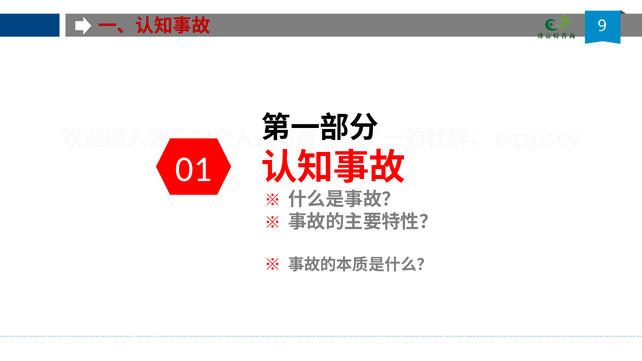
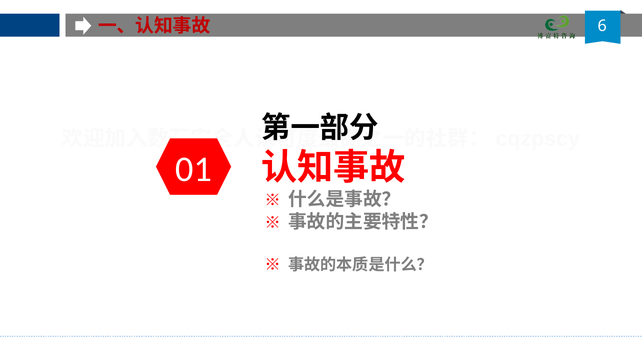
9: 9 -> 6
